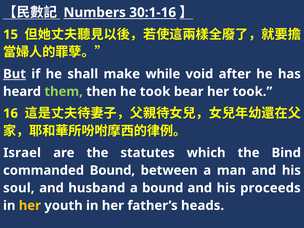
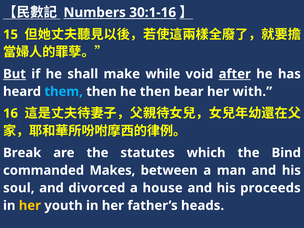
after underline: none -> present
them colour: light green -> light blue
he took: took -> then
her took: took -> with
Israel: Israel -> Break
commanded Bound: Bound -> Makes
husband: husband -> divorced
a bound: bound -> house
